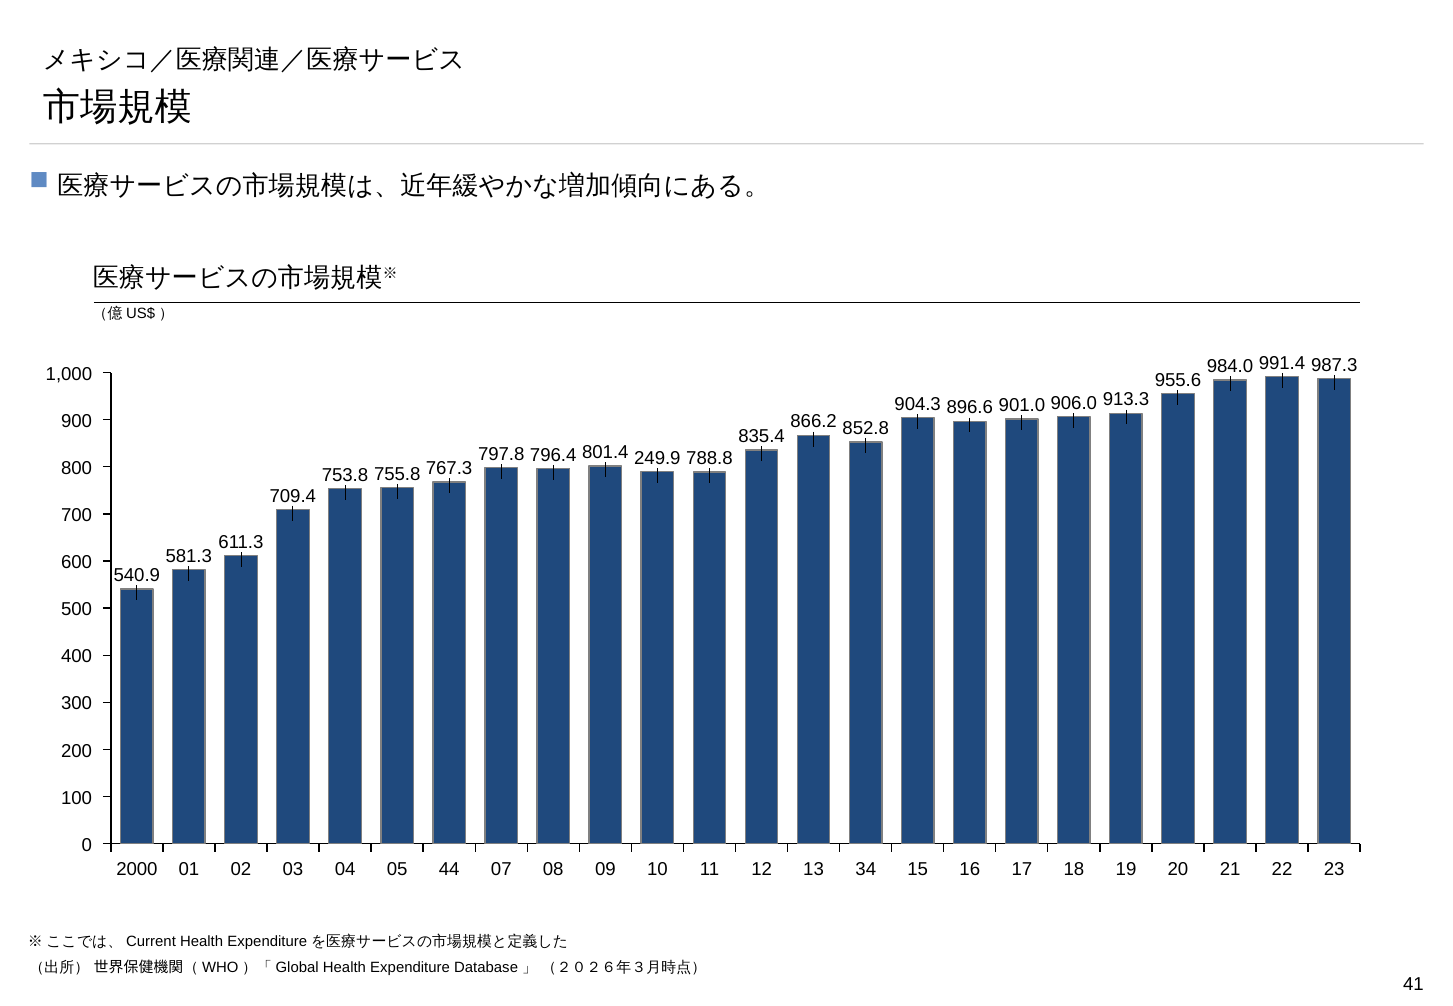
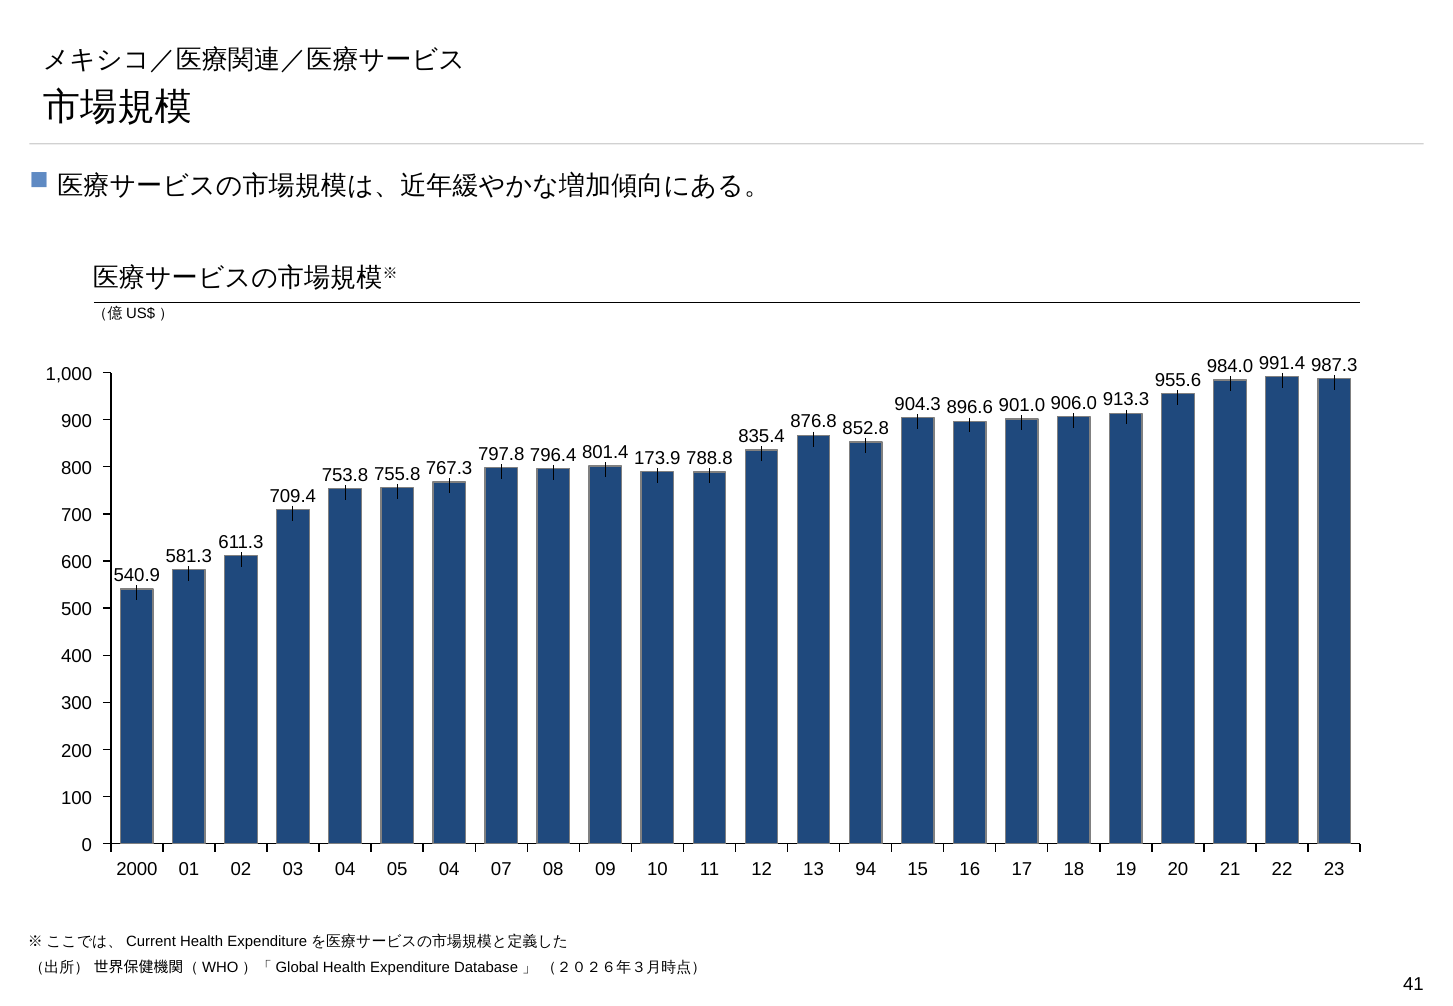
866.2: 866.2 -> 876.8
249.9: 249.9 -> 173.9
05 44: 44 -> 04
34: 34 -> 94
